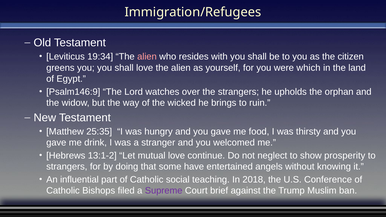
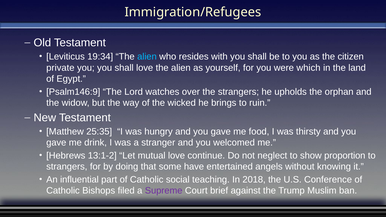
alien at (147, 57) colour: pink -> light blue
greens: greens -> private
prosperity: prosperity -> proportion
